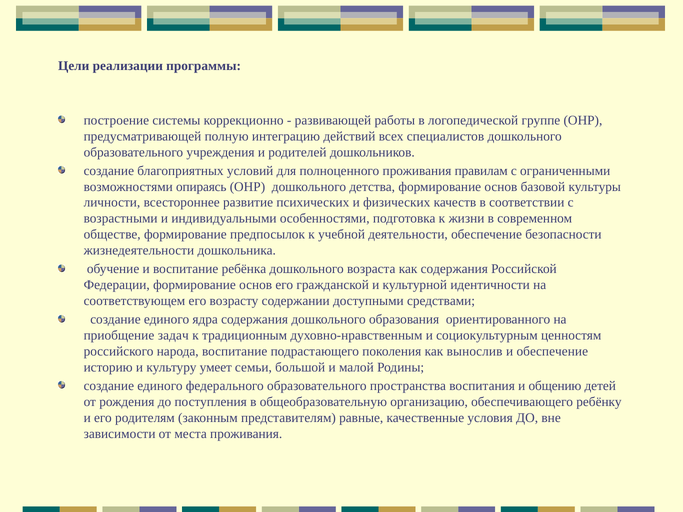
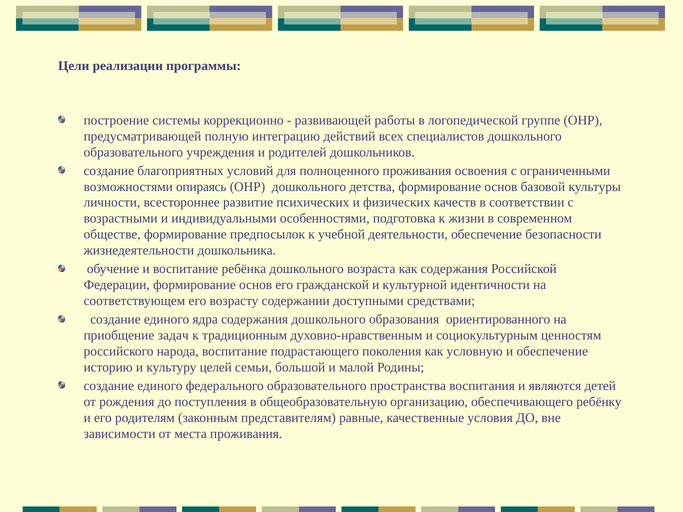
правилам: правилам -> освоения
вынослив: вынослив -> условную
умеет: умеет -> целей
общению: общению -> являются
